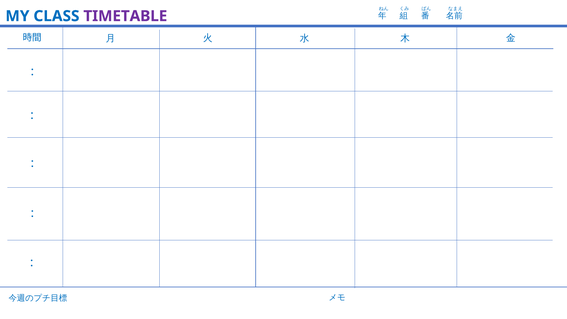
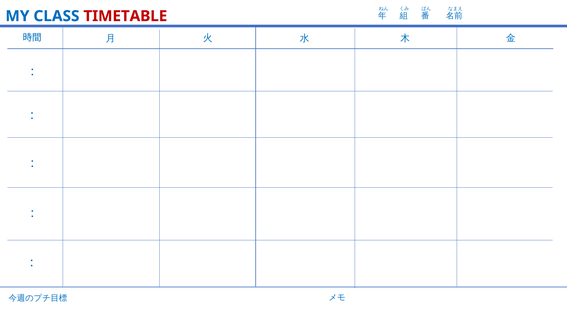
TIMETABLE colour: purple -> red
